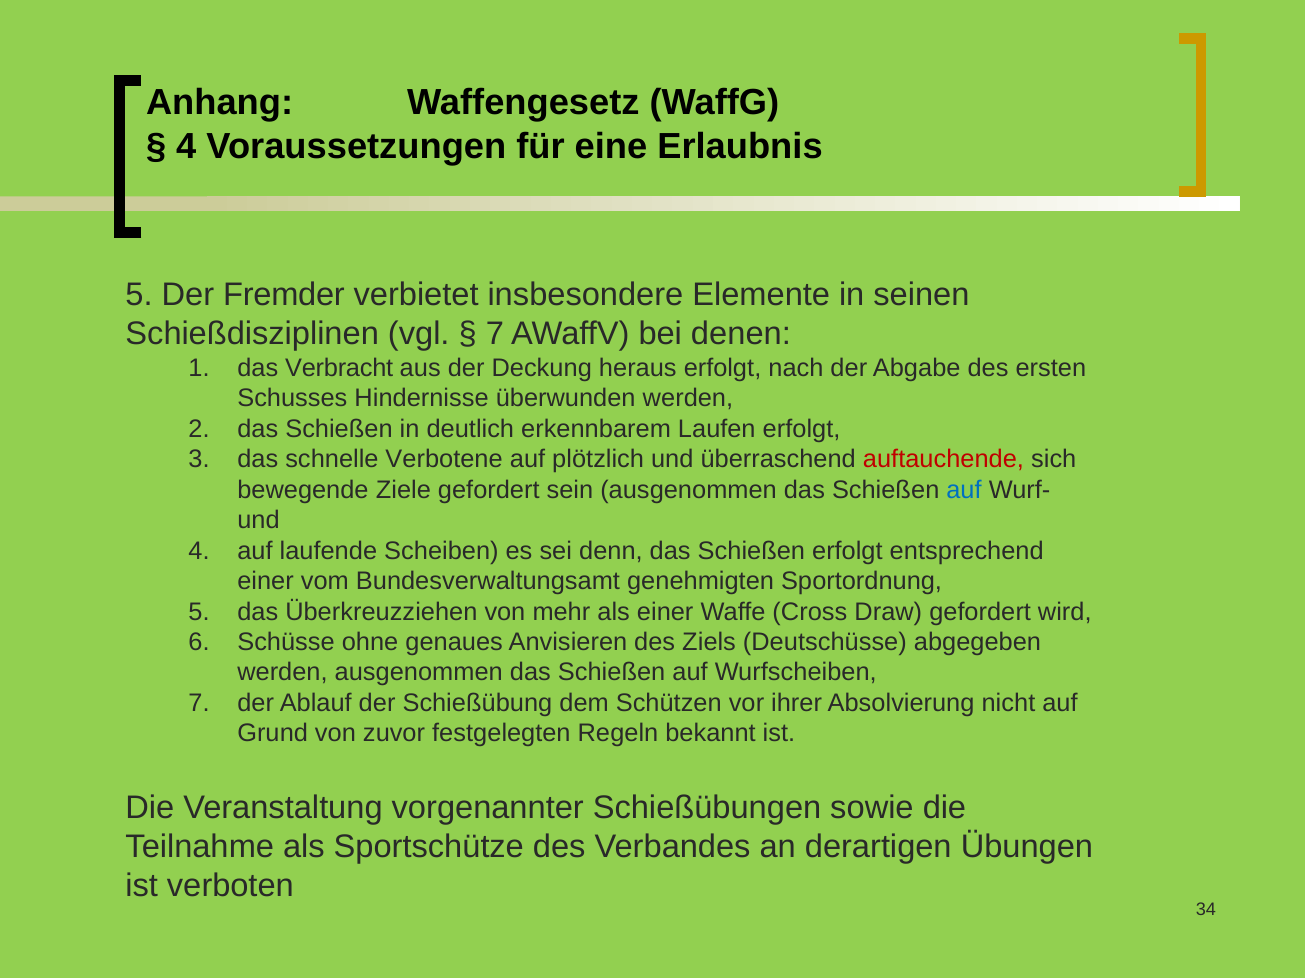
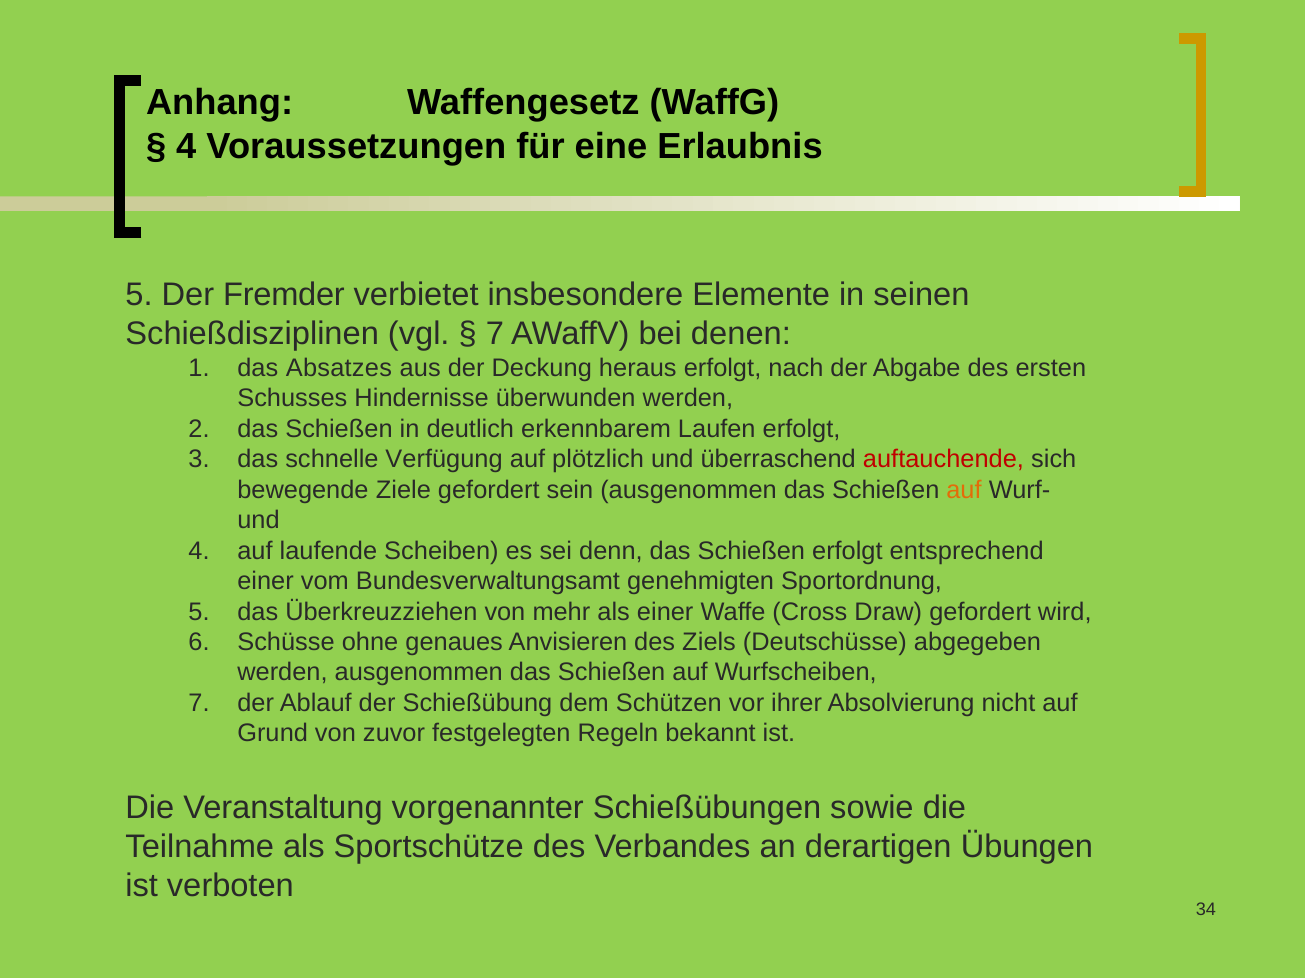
Verbracht: Verbracht -> Absatzes
Verbotene: Verbotene -> Verfügung
auf at (964, 490) colour: blue -> orange
